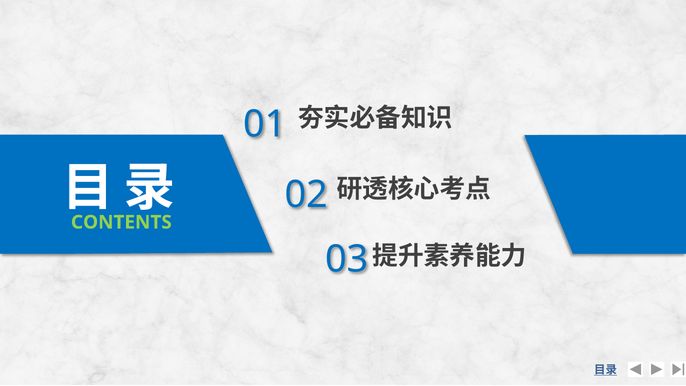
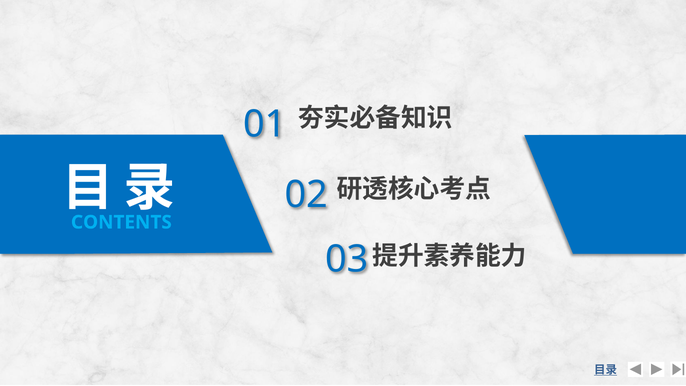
CONTENTS colour: light green -> light blue
